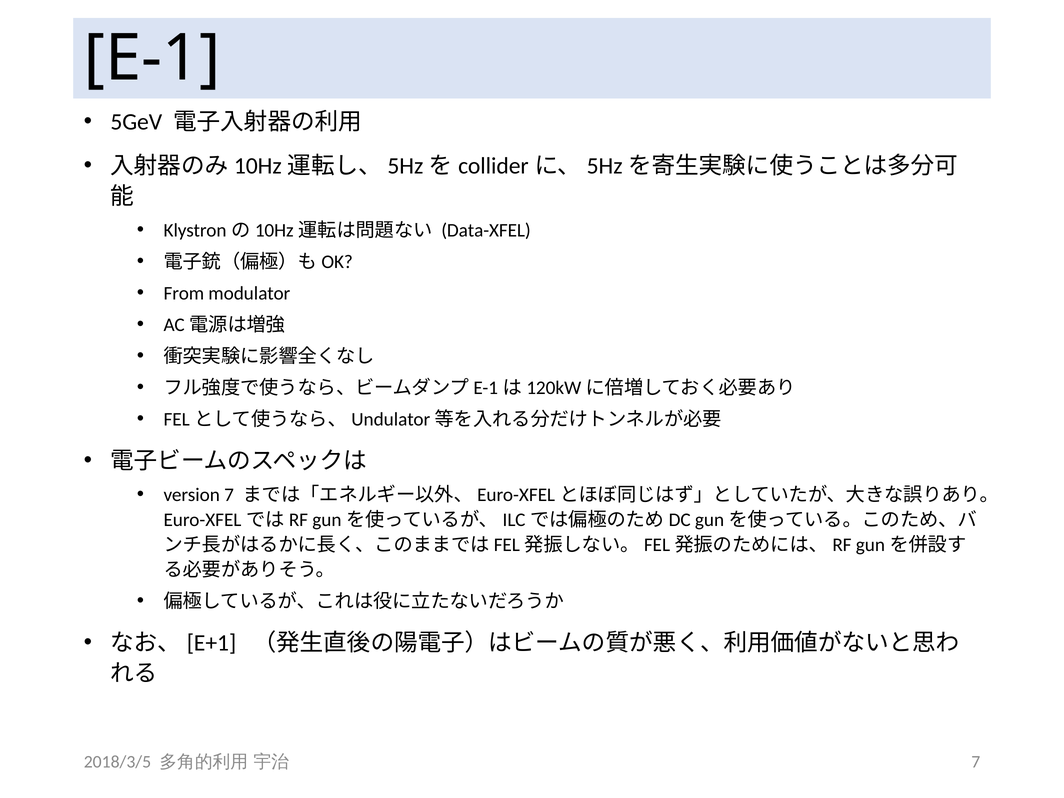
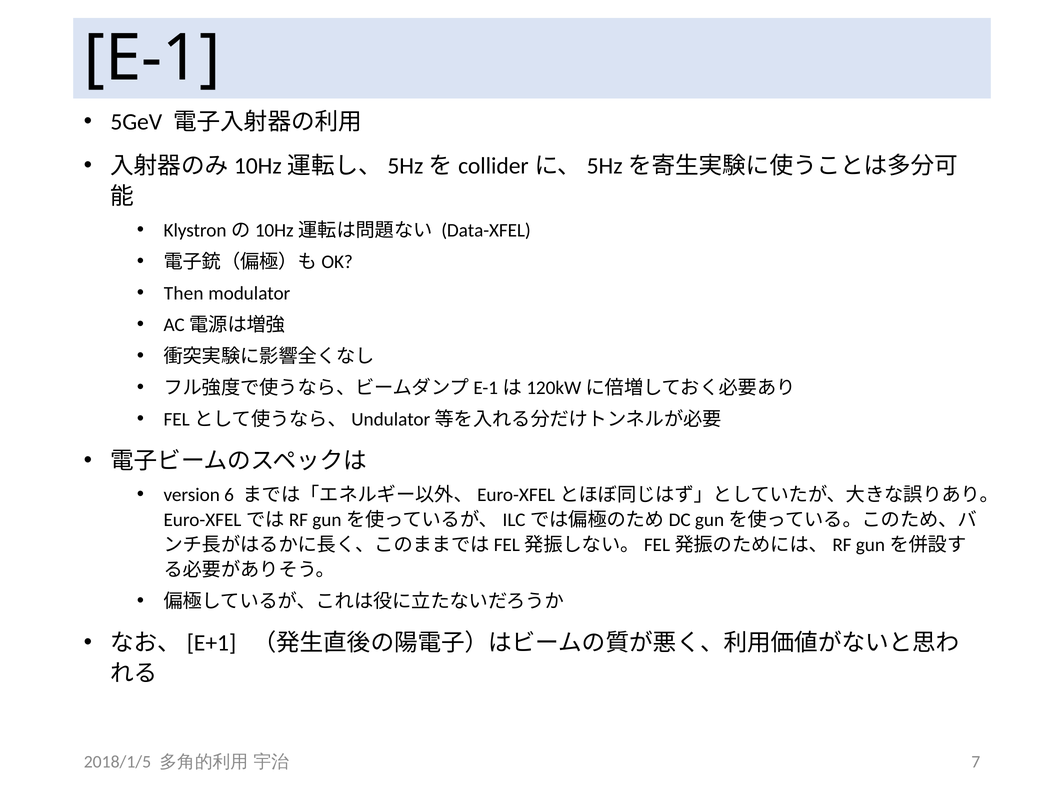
From: From -> Then
version 7: 7 -> 6
2018/3/5: 2018/3/5 -> 2018/1/5
